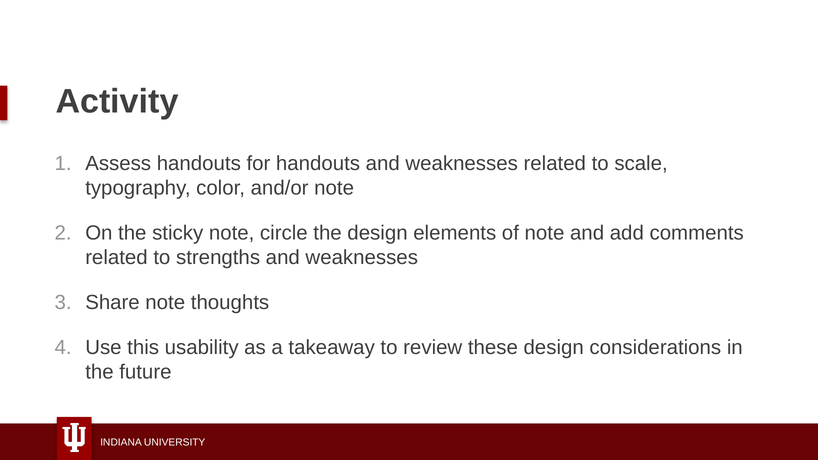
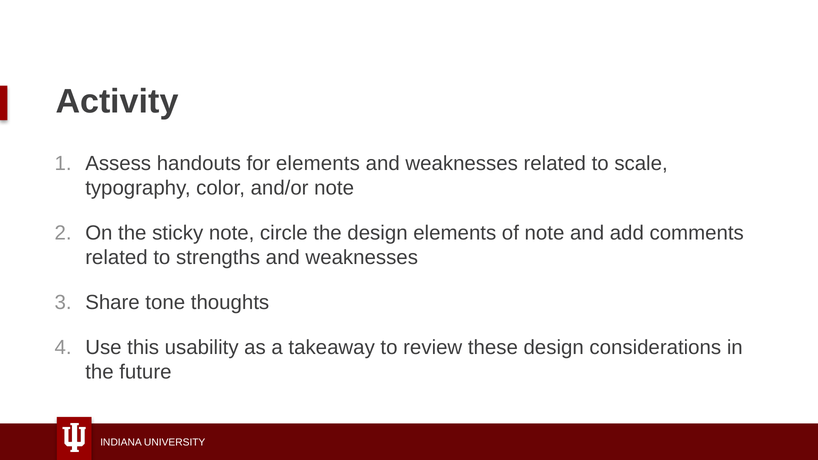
for handouts: handouts -> elements
Share note: note -> tone
